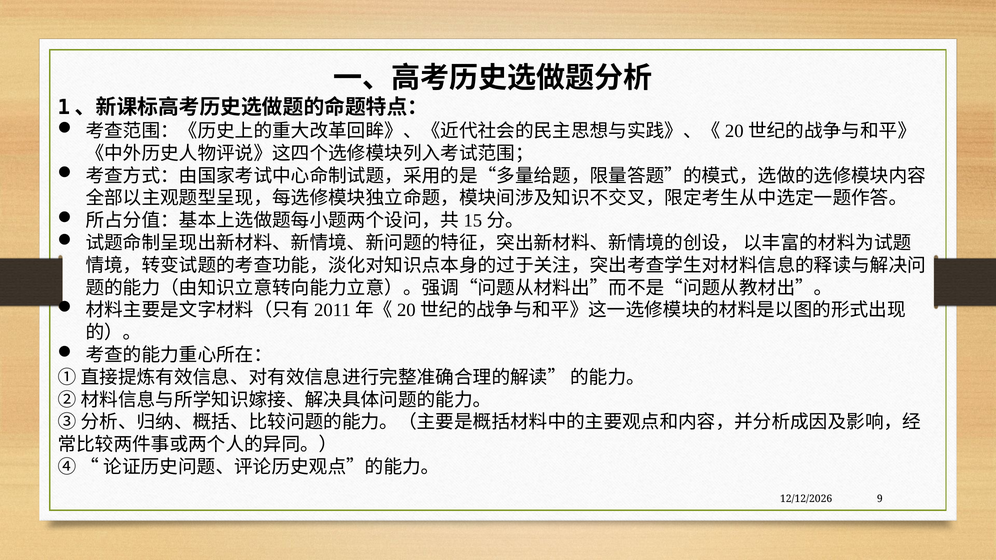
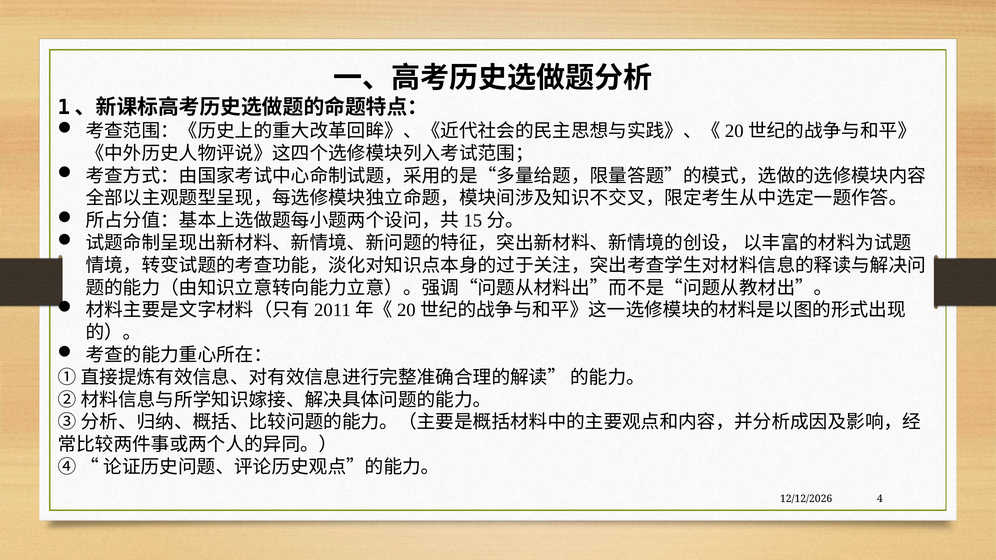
9: 9 -> 4
